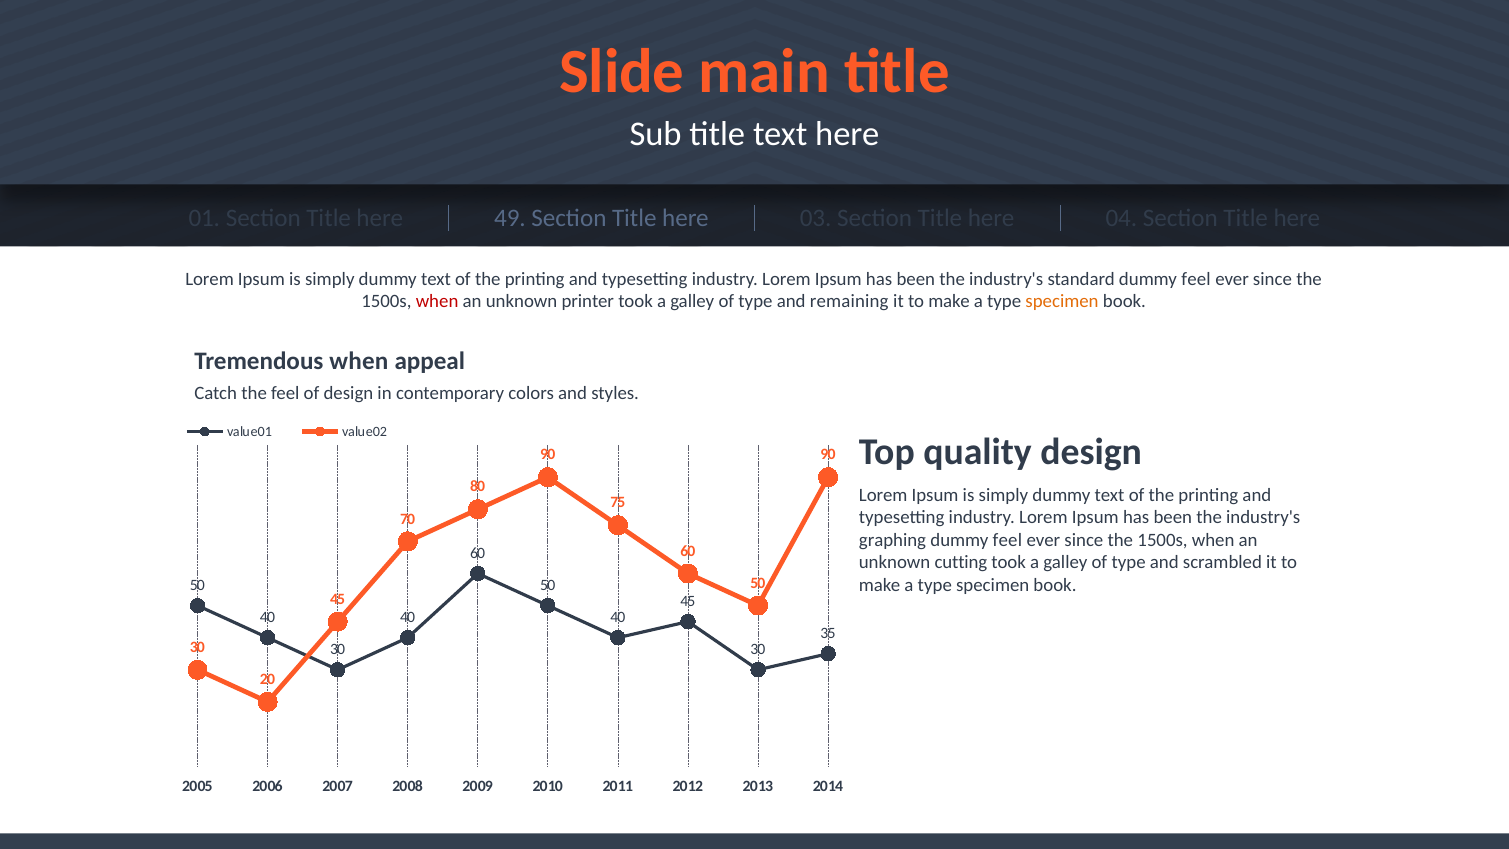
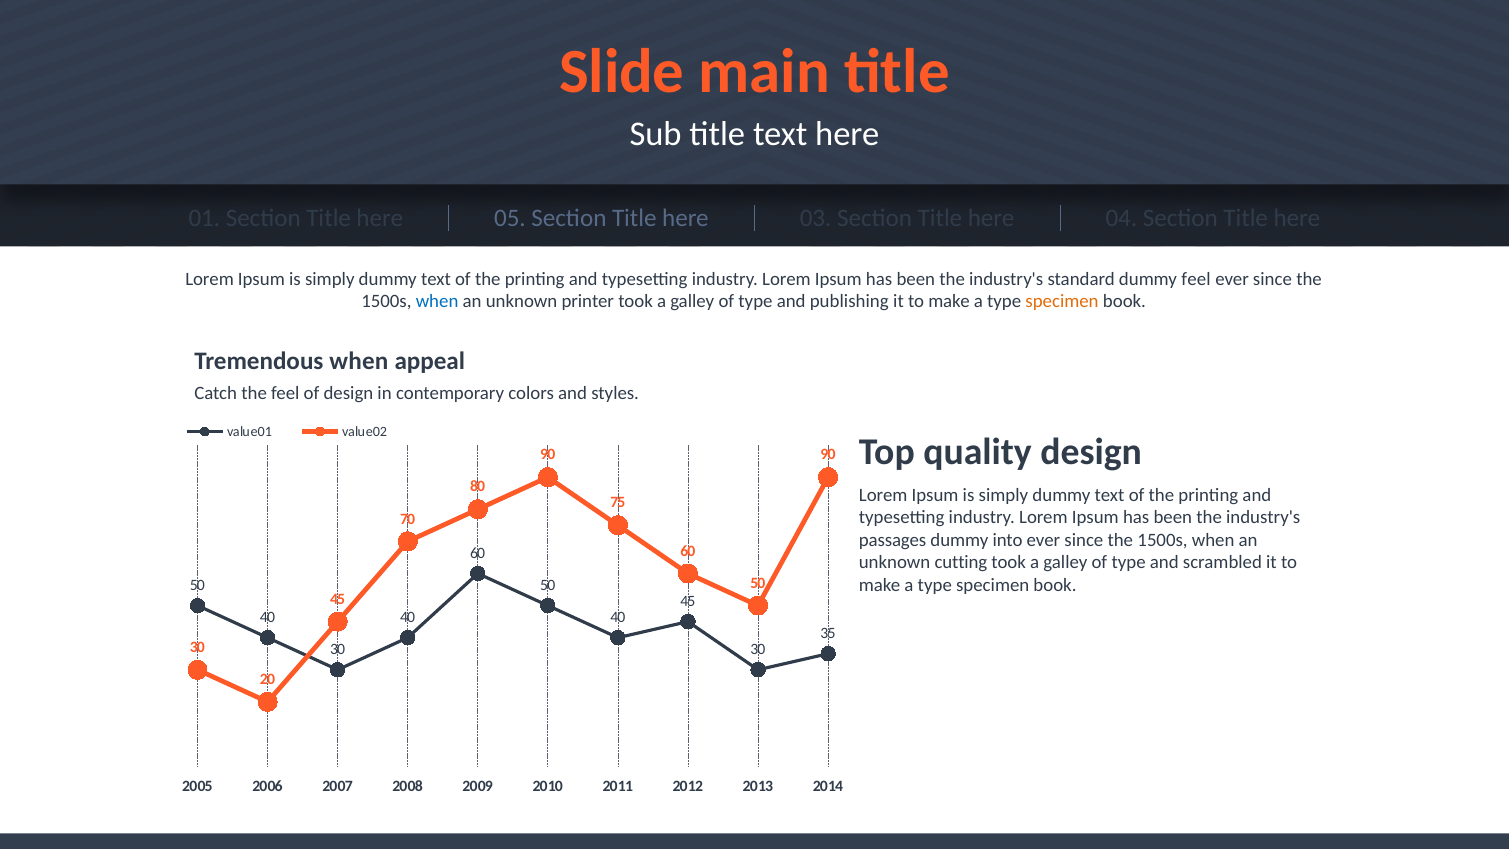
49: 49 -> 05
when at (437, 302) colour: red -> blue
remaining: remaining -> publishing
graphing: graphing -> passages
feel at (1007, 540): feel -> into
